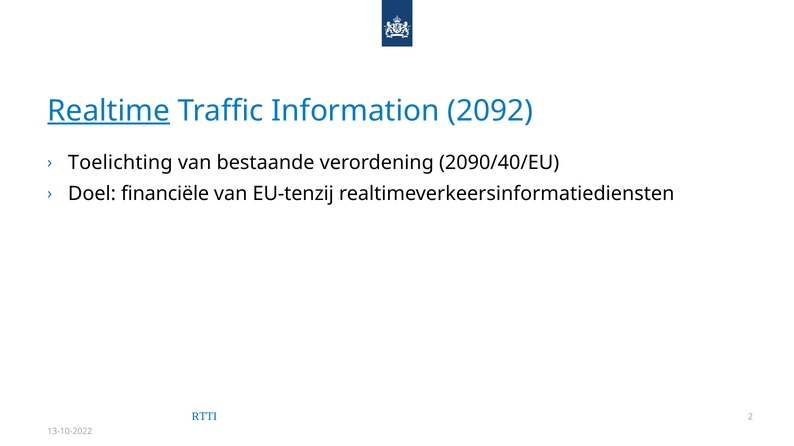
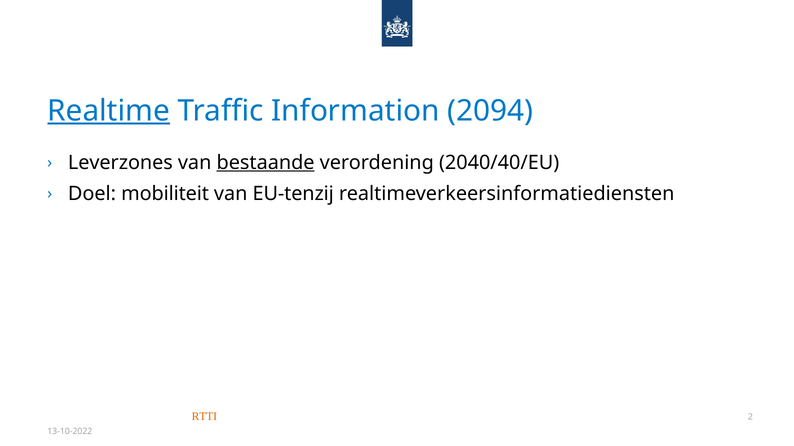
2092: 2092 -> 2094
Toelichting: Toelichting -> Leverzones
bestaande underline: none -> present
2090/40/EU: 2090/40/EU -> 2040/40/EU
financiële: financiële -> mobiliteit
RTTI colour: blue -> orange
